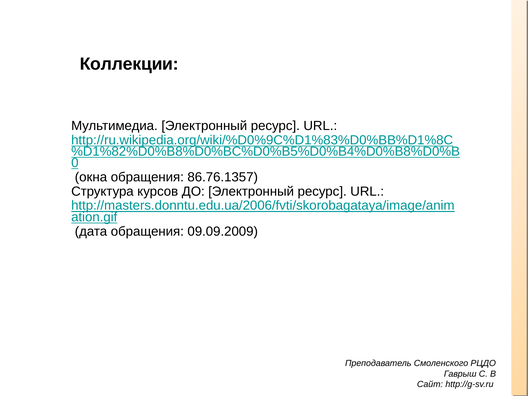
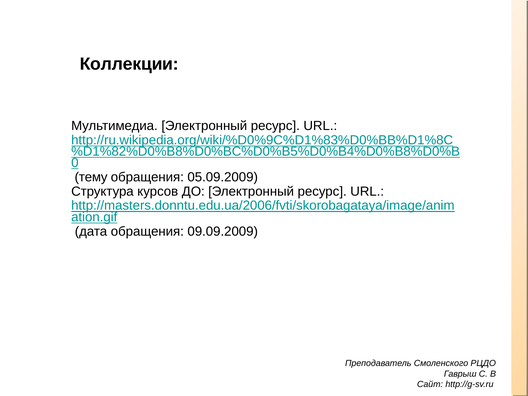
окна: окна -> тему
86.76.1357: 86.76.1357 -> 05.09.2009
